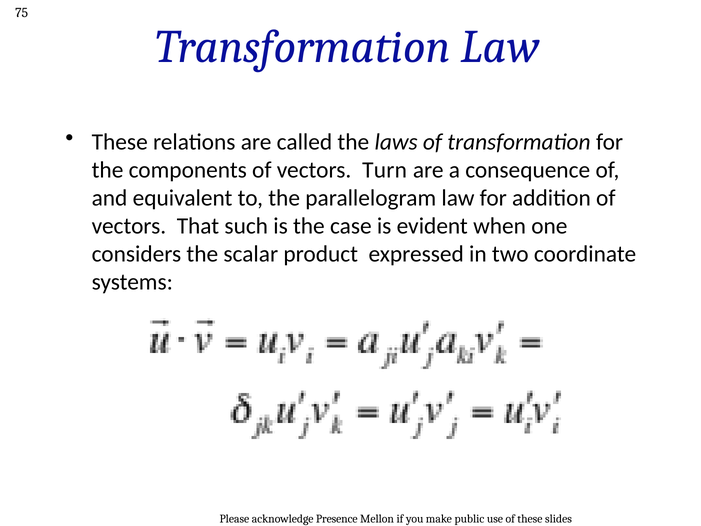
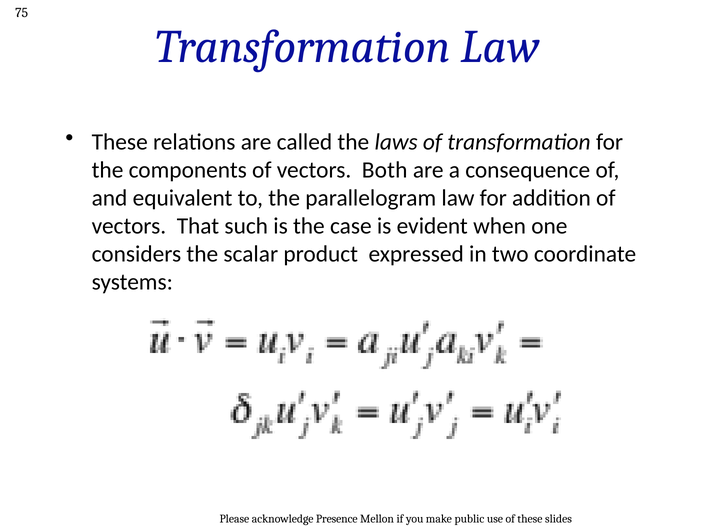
Turn: Turn -> Both
